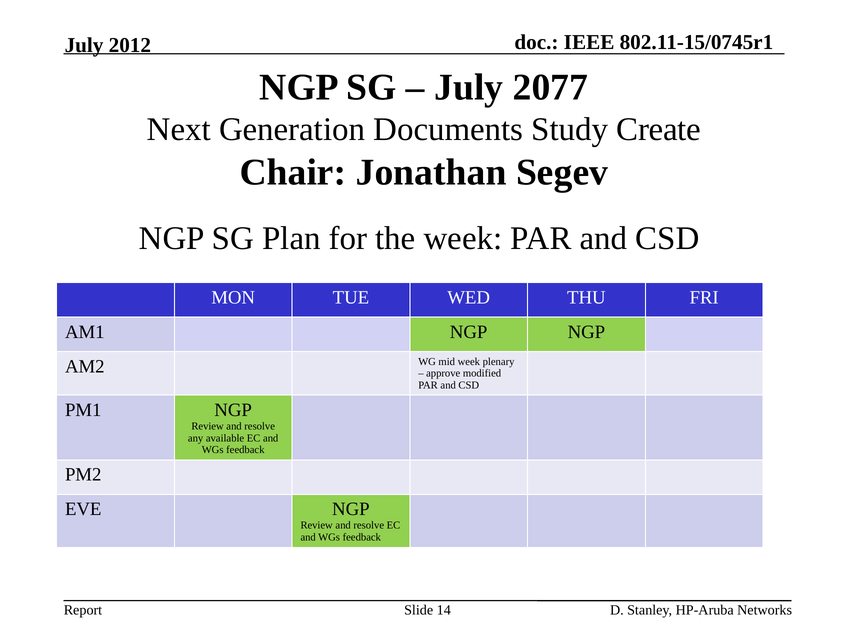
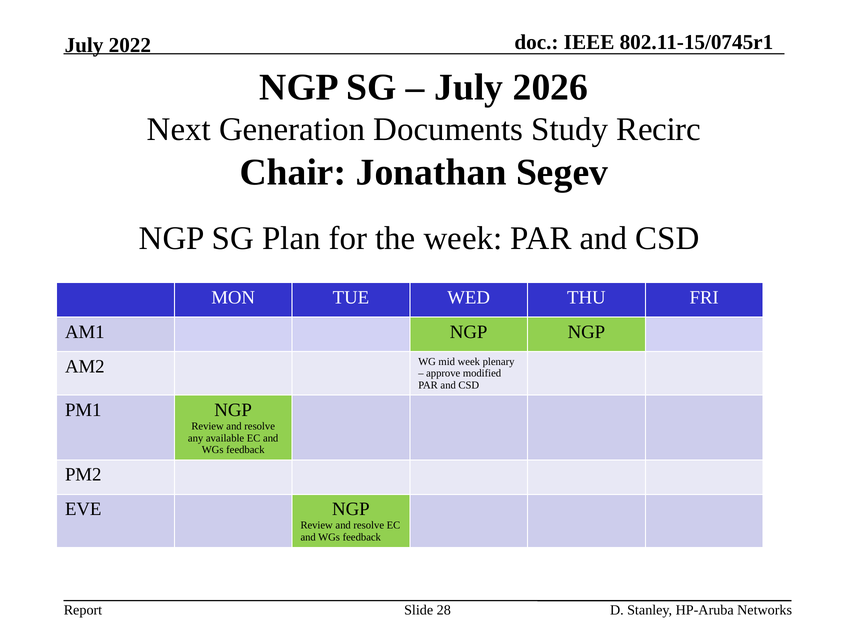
2012: 2012 -> 2022
2077: 2077 -> 2026
Create: Create -> Recirc
14: 14 -> 28
